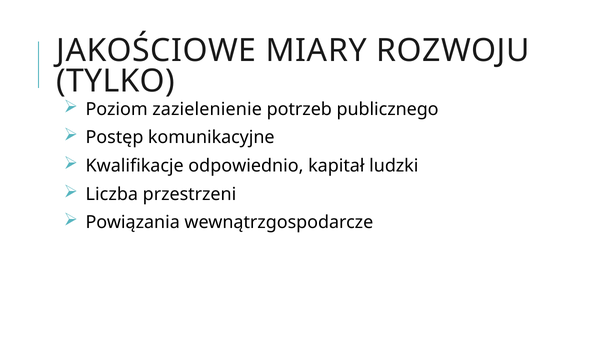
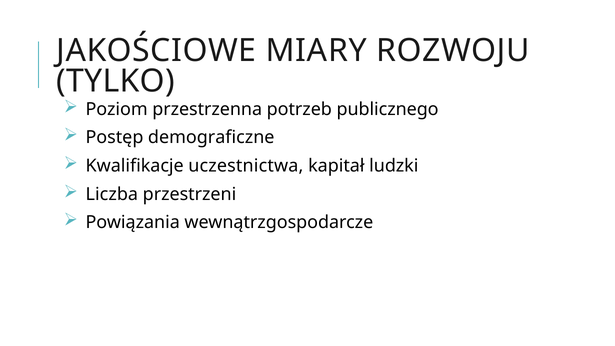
zazielenienie: zazielenienie -> przestrzenna
komunikacyjne: komunikacyjne -> demograficzne
odpowiednio: odpowiednio -> uczestnictwa
